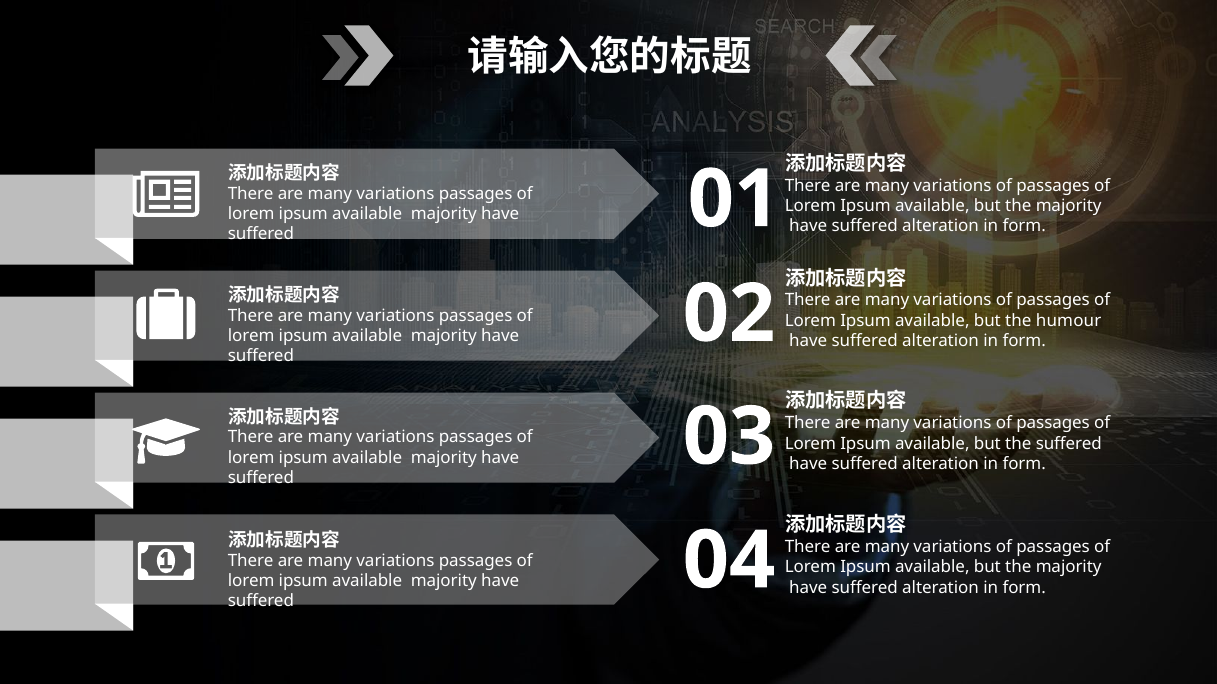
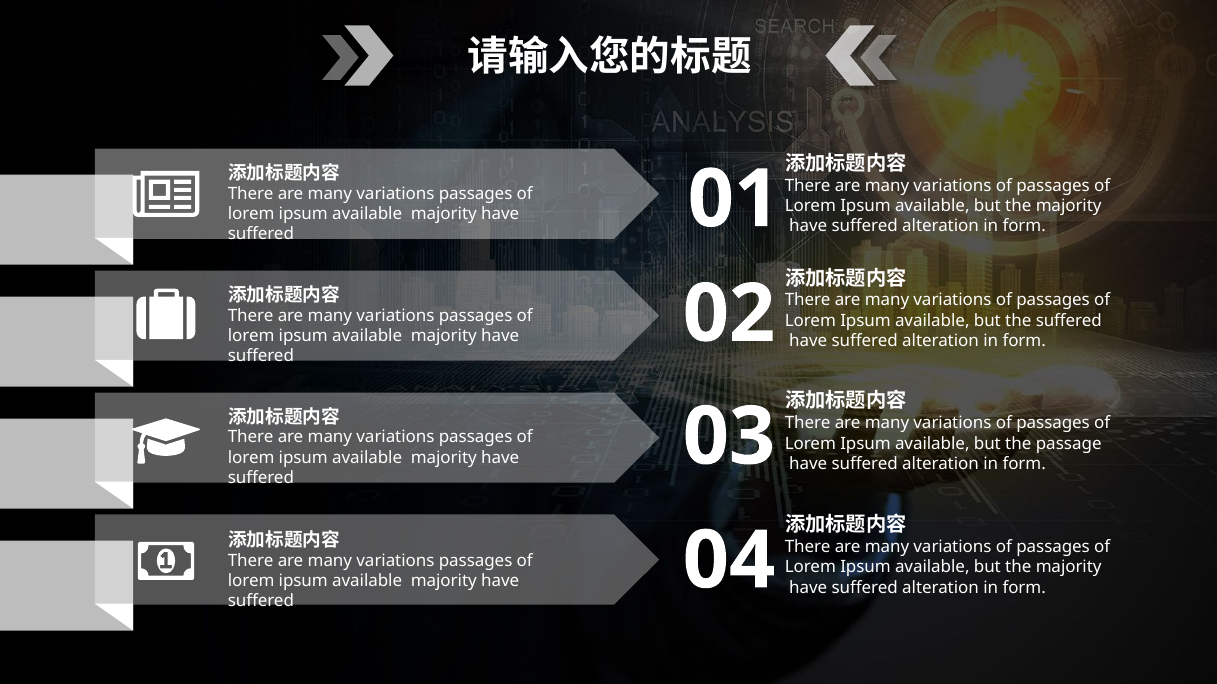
the humour: humour -> suffered
the suffered: suffered -> passage
